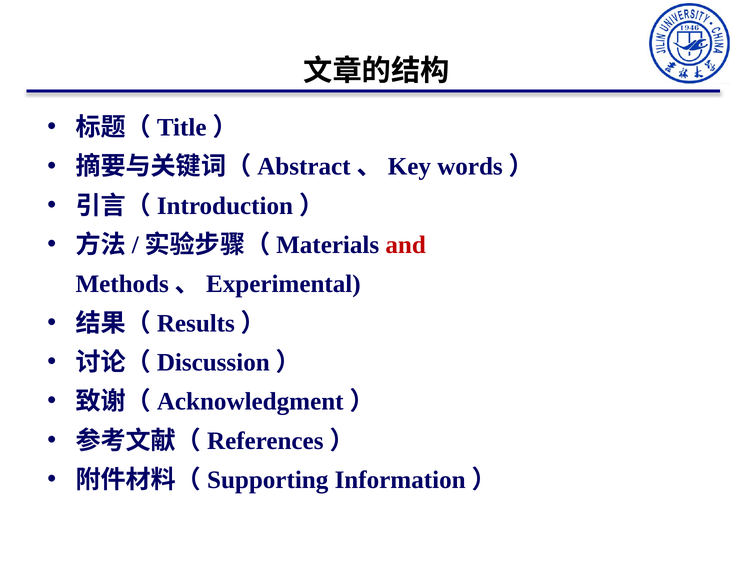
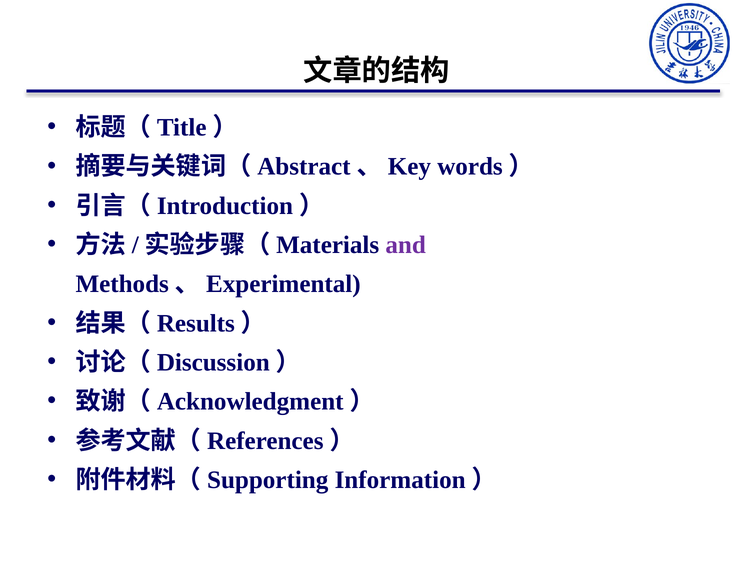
and colour: red -> purple
